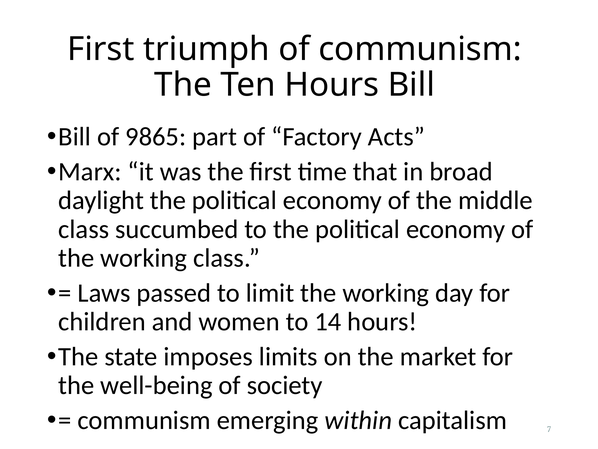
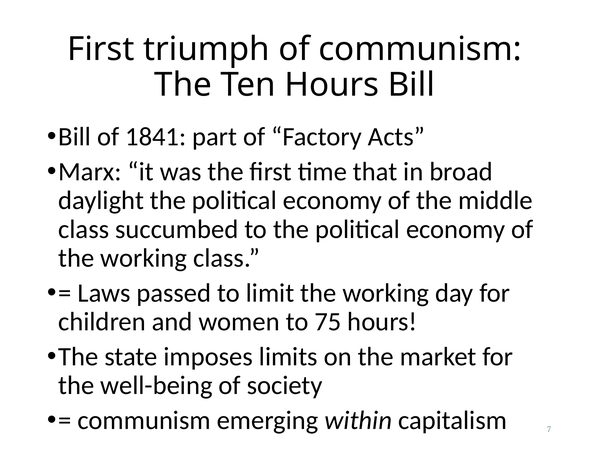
9865: 9865 -> 1841
14: 14 -> 75
